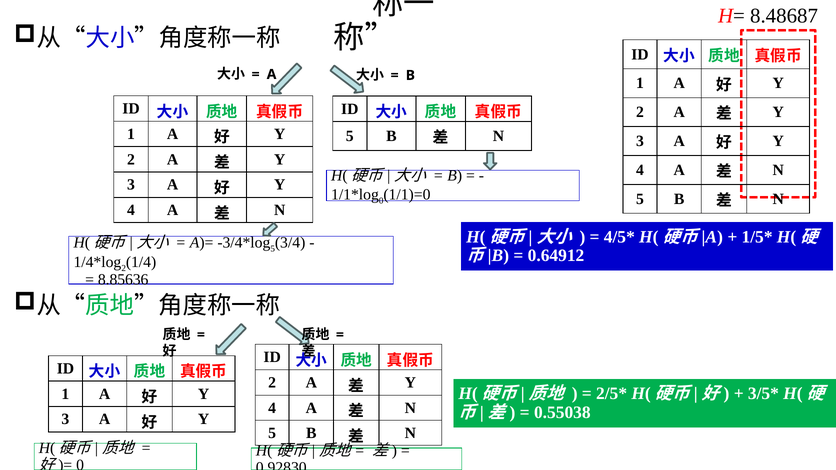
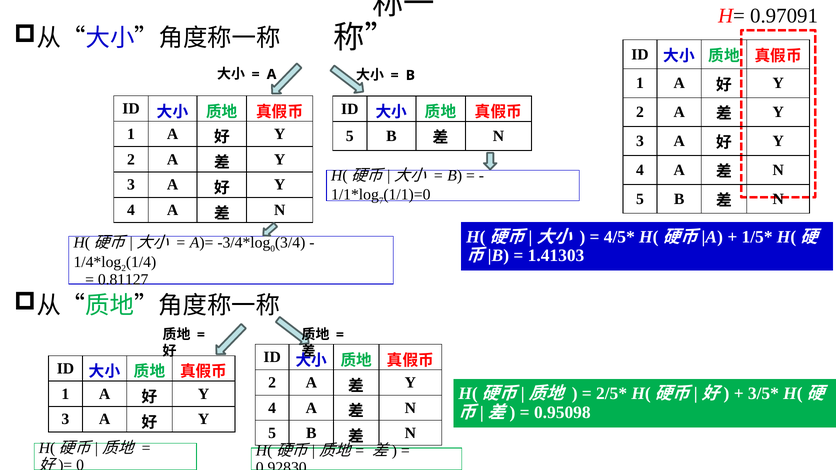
8.48687: 8.48687 -> 0.97091
0 at (381, 201): 0 -> 7
5 at (273, 249): 5 -> 0
0.64912: 0.64912 -> 1.41303
8.85636: 8.85636 -> 0.81127
0.55038: 0.55038 -> 0.95098
